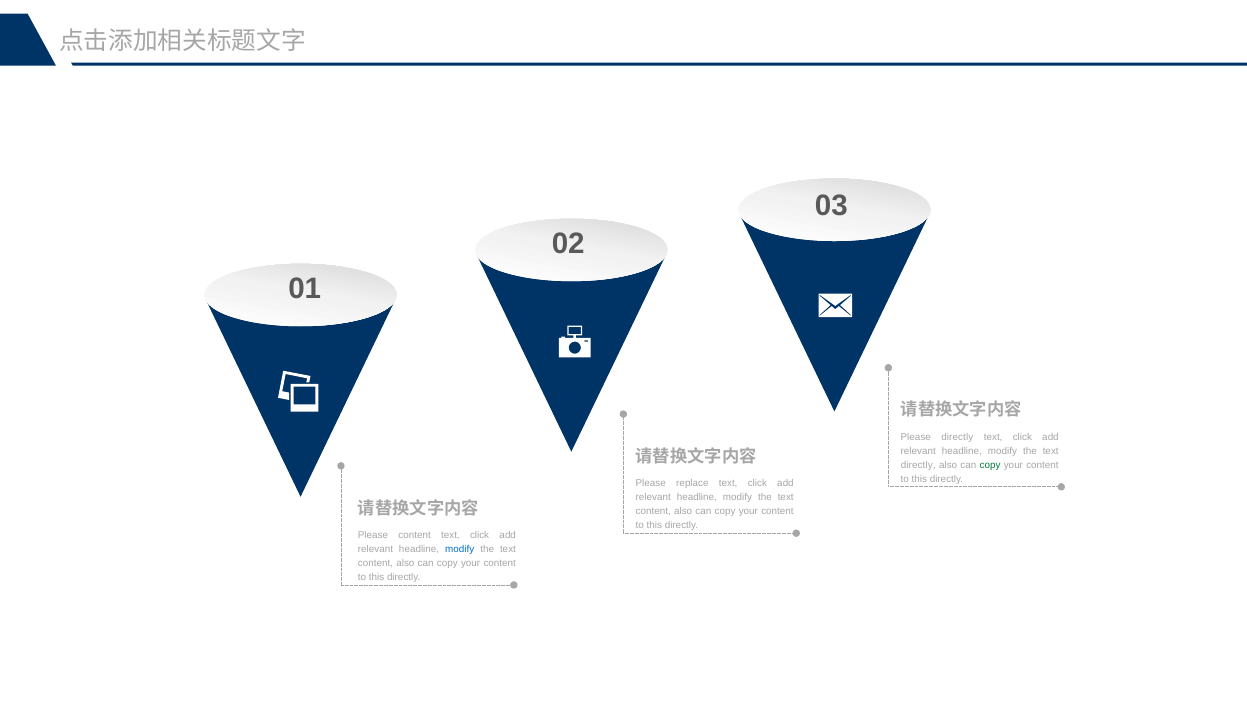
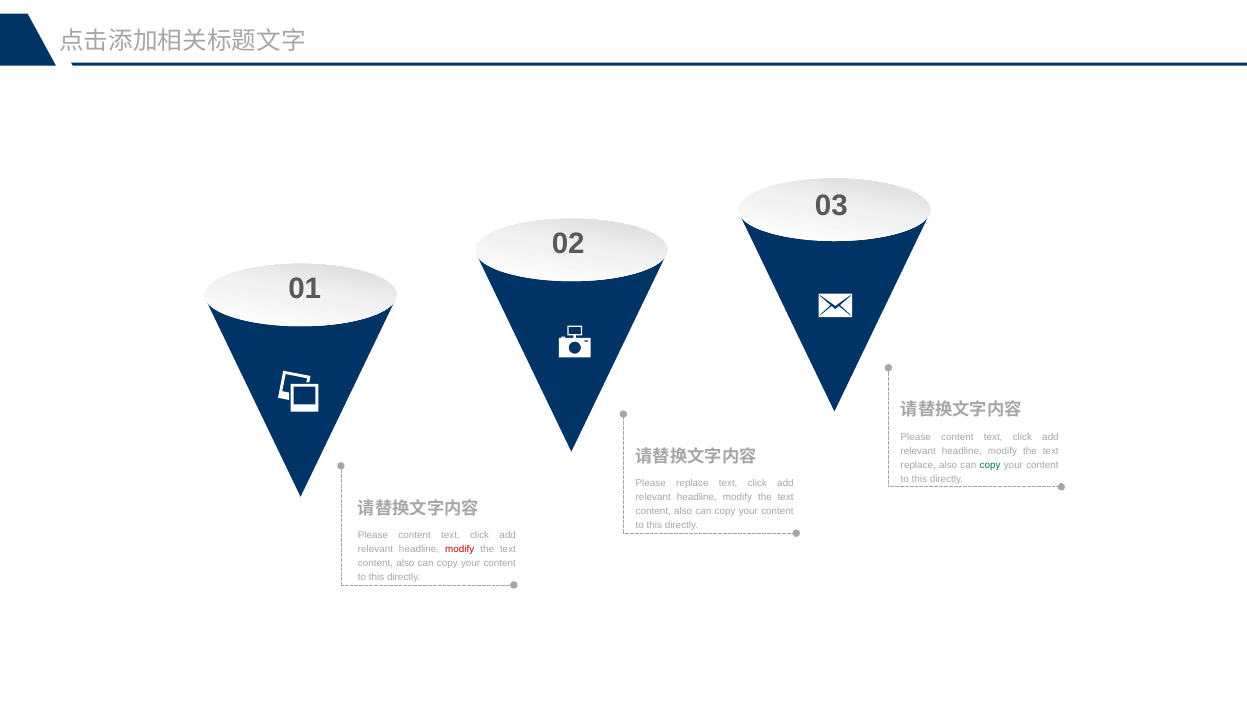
directly at (957, 437): directly -> content
directly at (918, 465): directly -> replace
modify at (460, 549) colour: blue -> red
